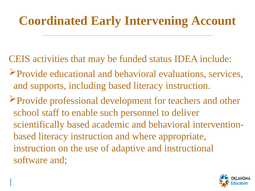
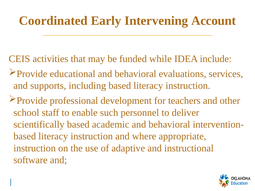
status: status -> while
